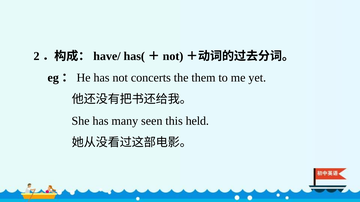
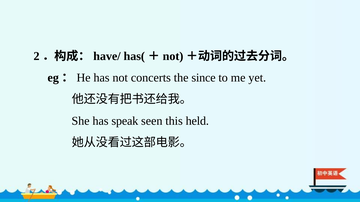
them: them -> since
many: many -> speak
